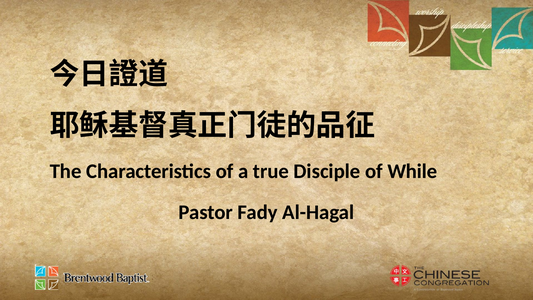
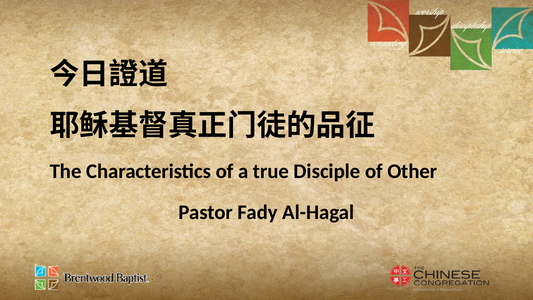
While: While -> Other
